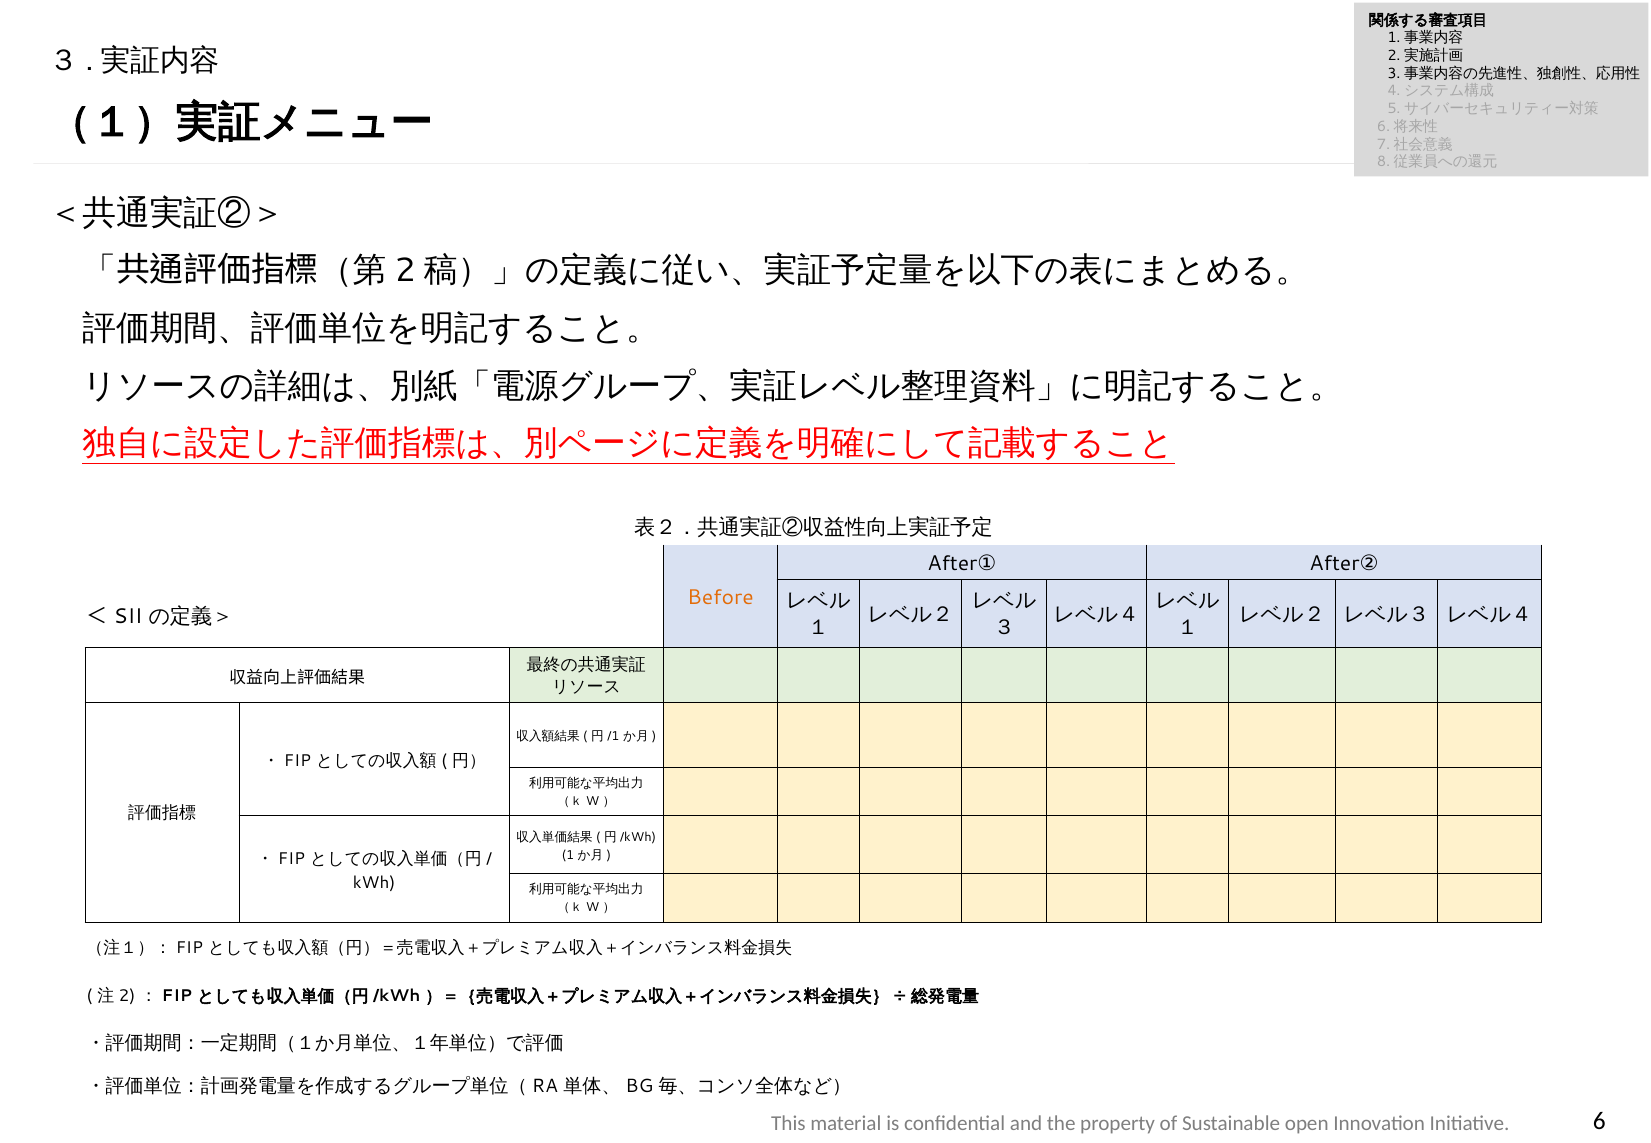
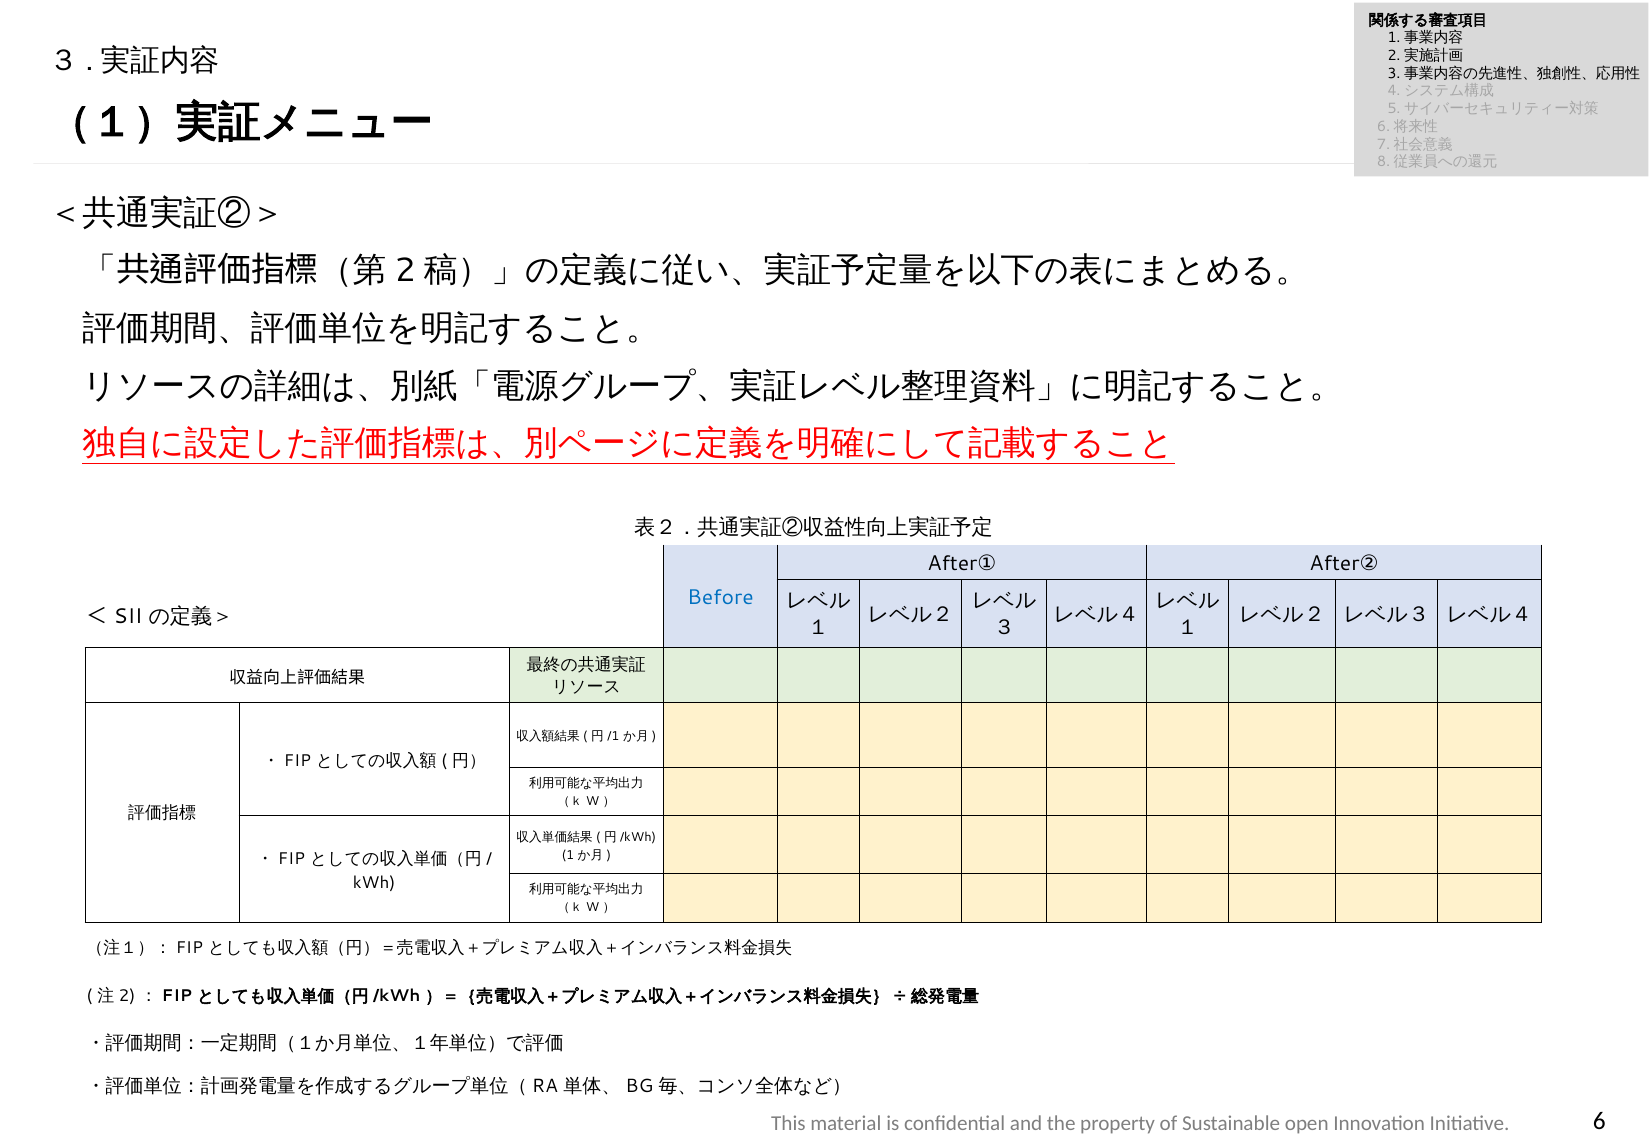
Before colour: orange -> blue
